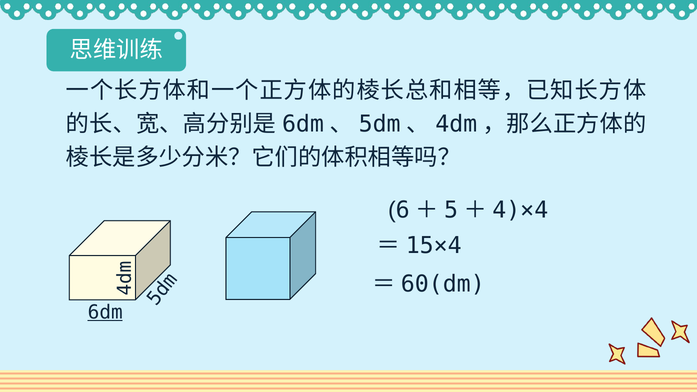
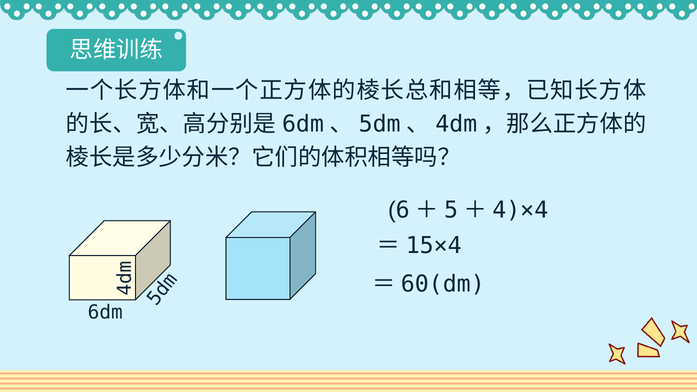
6dm underline: present -> none
